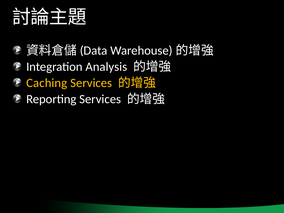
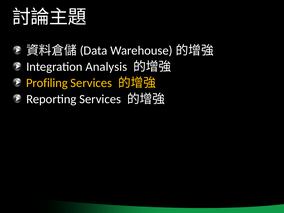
Caching: Caching -> Profiling
